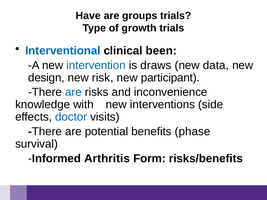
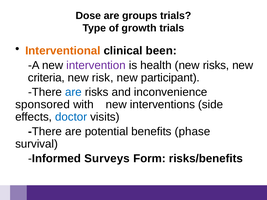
Have: Have -> Dose
Interventional colour: blue -> orange
intervention colour: blue -> purple
draws: draws -> health
new data: data -> risks
design: design -> criteria
knowledge: knowledge -> sponsored
Arthritis: Arthritis -> Surveys
